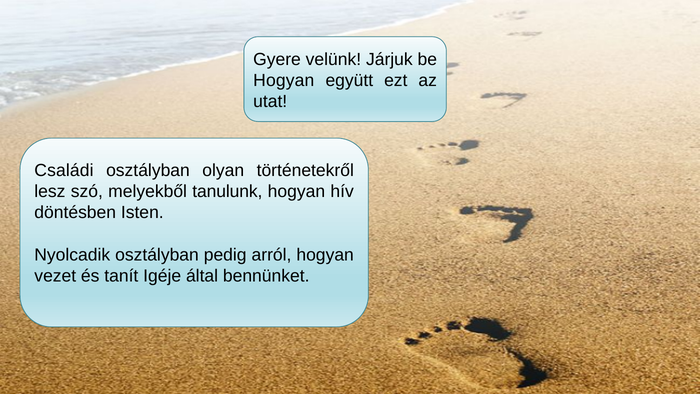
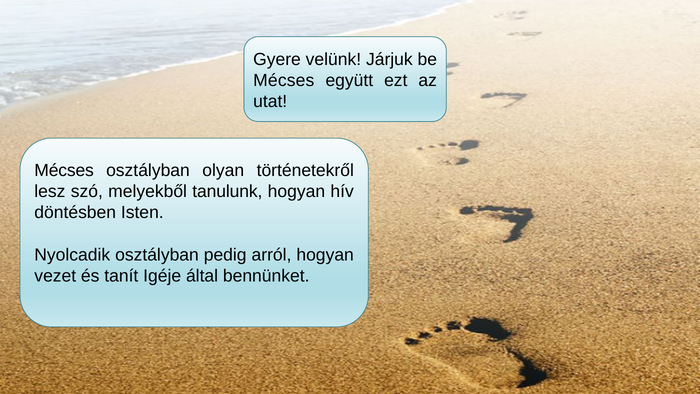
Hogyan at (284, 80): Hogyan -> Mécses
Családi at (64, 171): Családi -> Mécses
